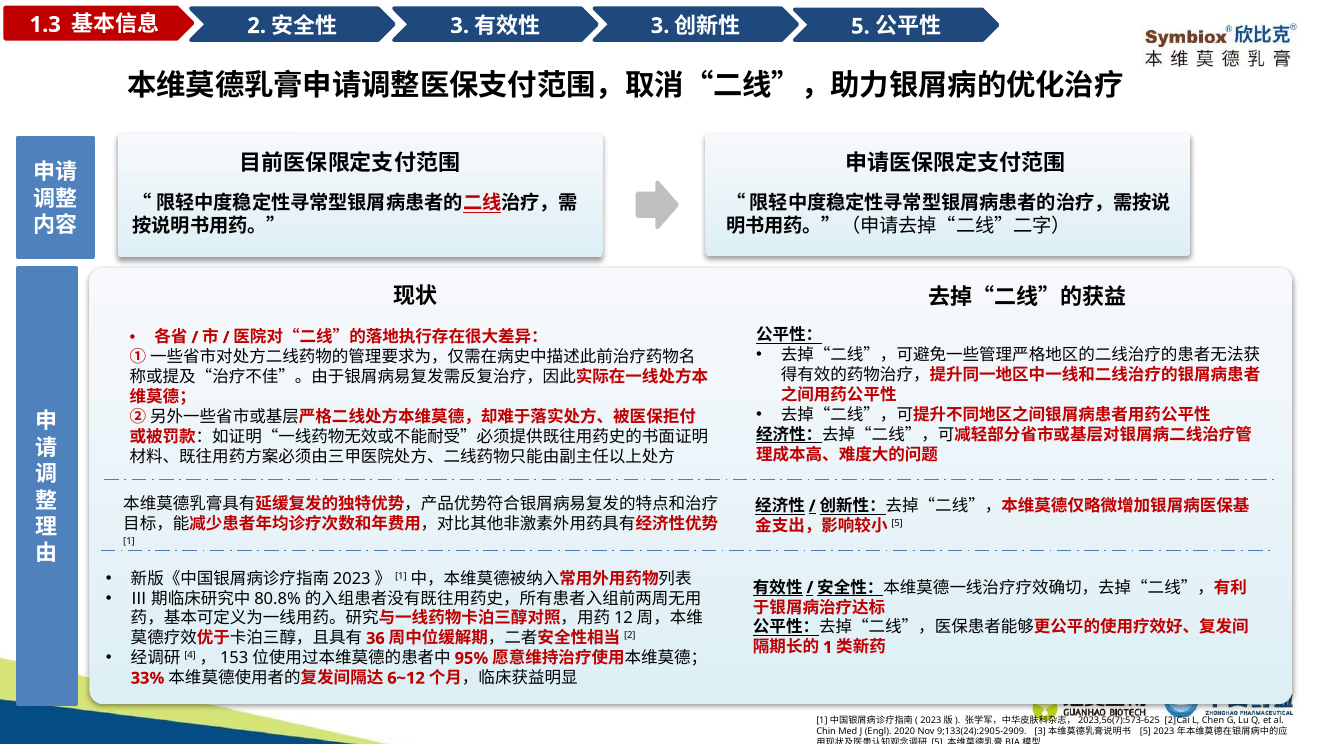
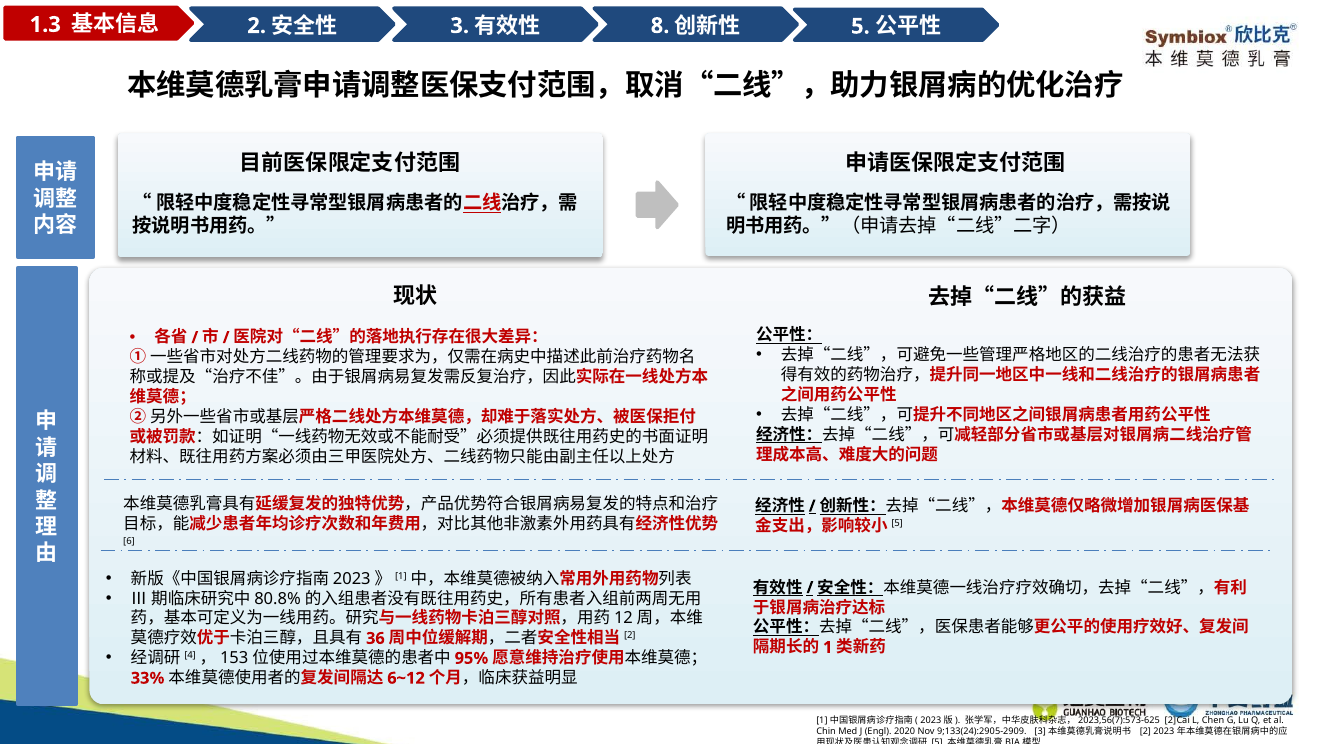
3 at (660, 26): 3 -> 8
1: 1 -> 6
5 at (1145, 731): 5 -> 2
